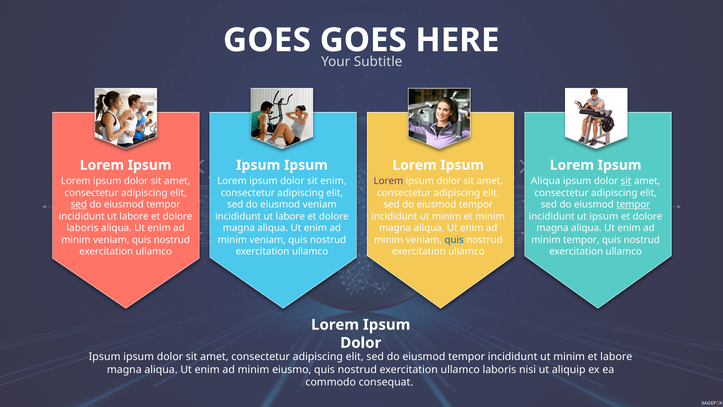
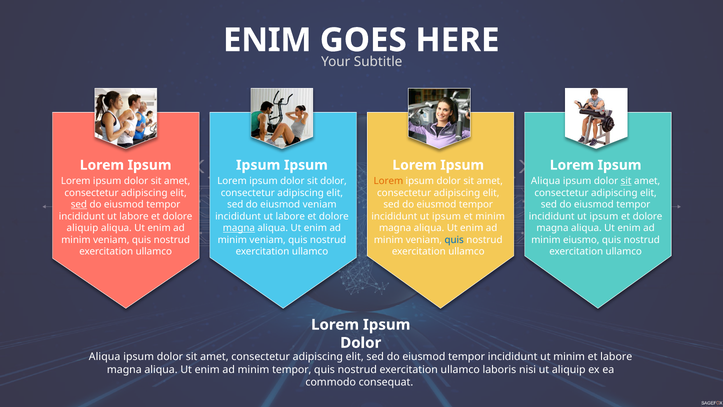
GOES at (267, 40): GOES -> ENIM
sit enim: enim -> dolor
Lorem at (388, 181) colour: purple -> orange
tempor at (633, 204) underline: present -> none
minim at (447, 216): minim -> ipsum
laboris at (82, 228): laboris -> aliquip
magna at (239, 228) underline: none -> present
minim tempor: tempor -> eiusmo
Ipsum at (105, 357): Ipsum -> Aliqua
minim eiusmo: eiusmo -> tempor
